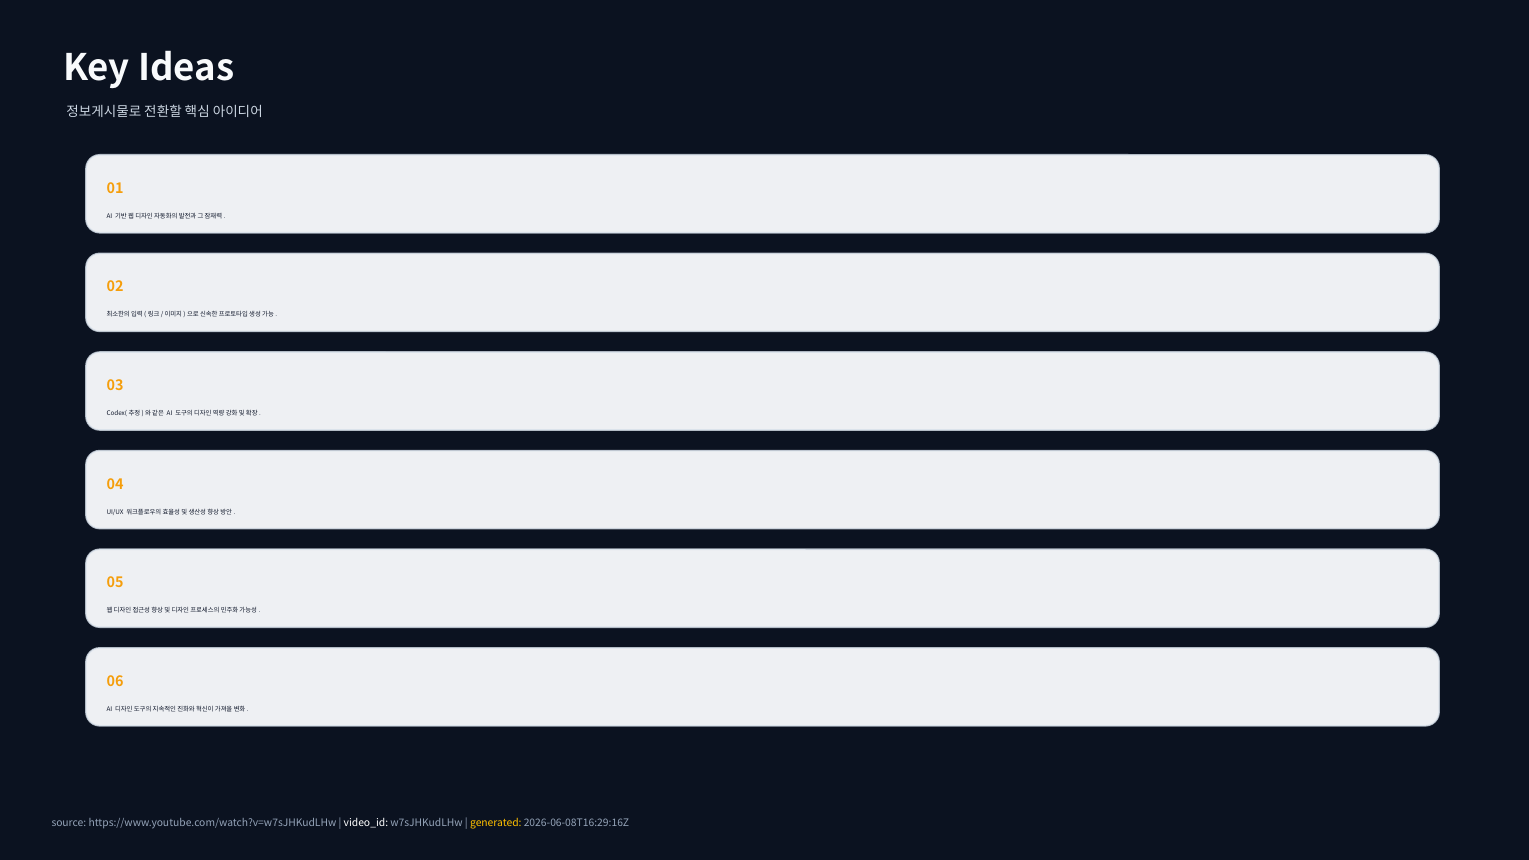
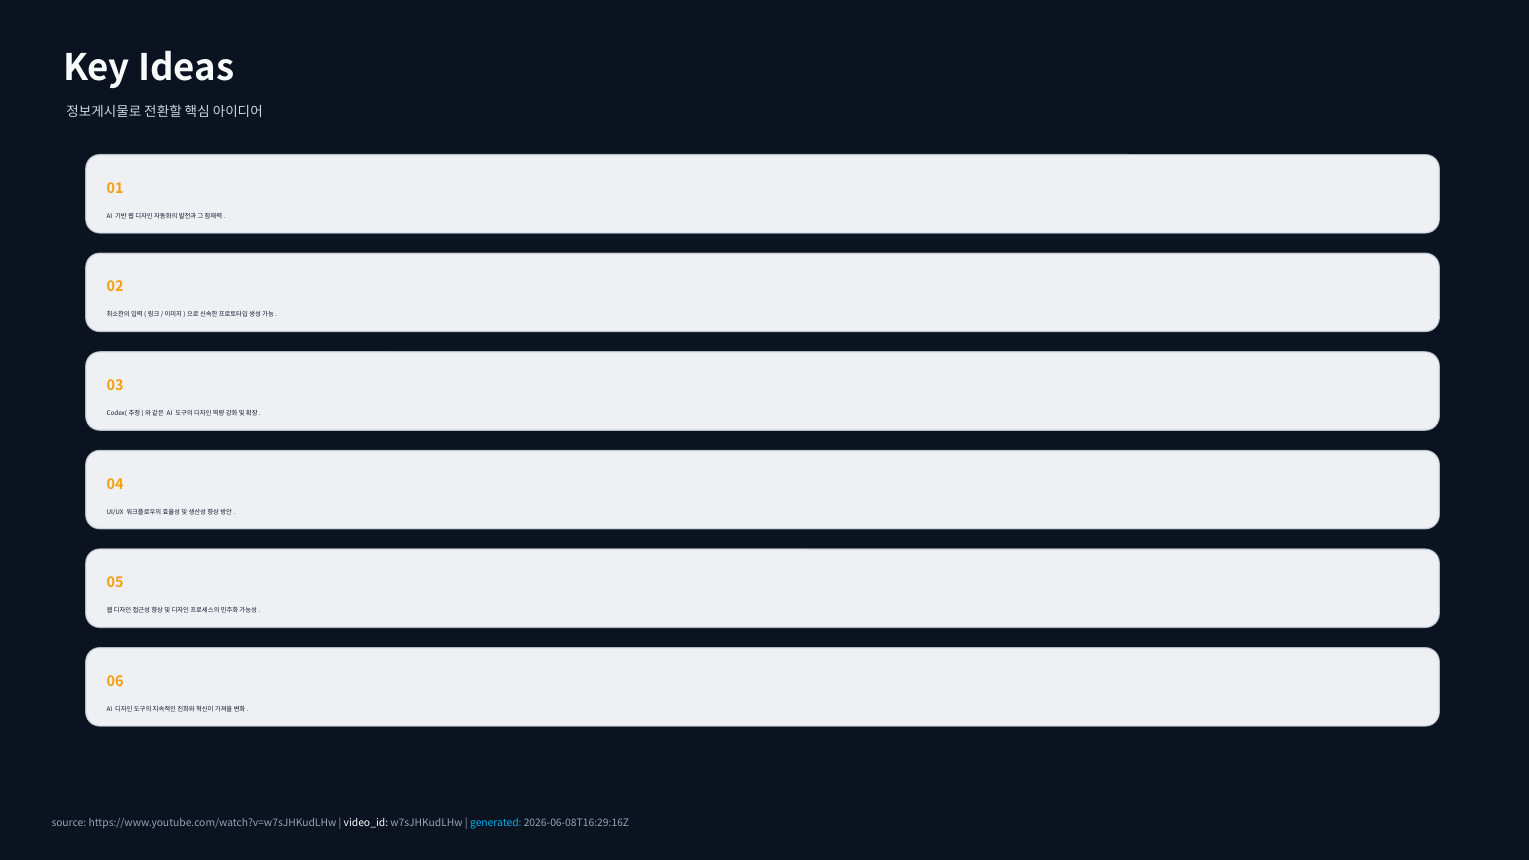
generated colour: yellow -> light blue
